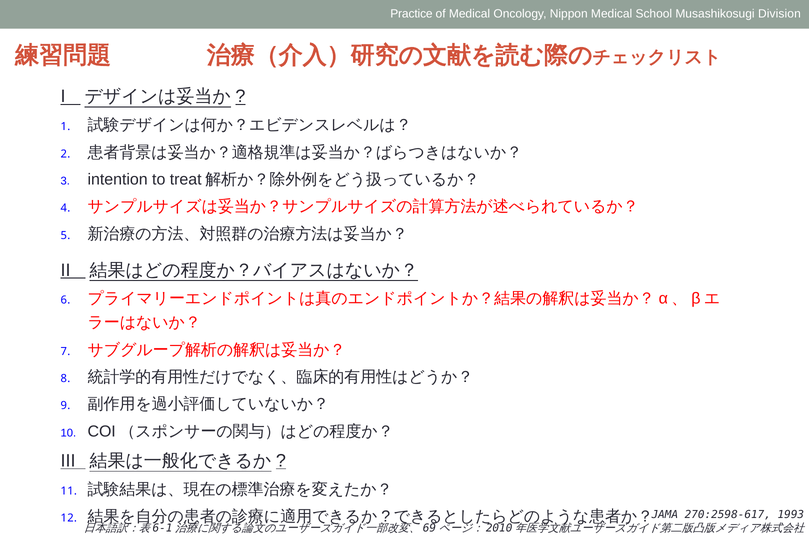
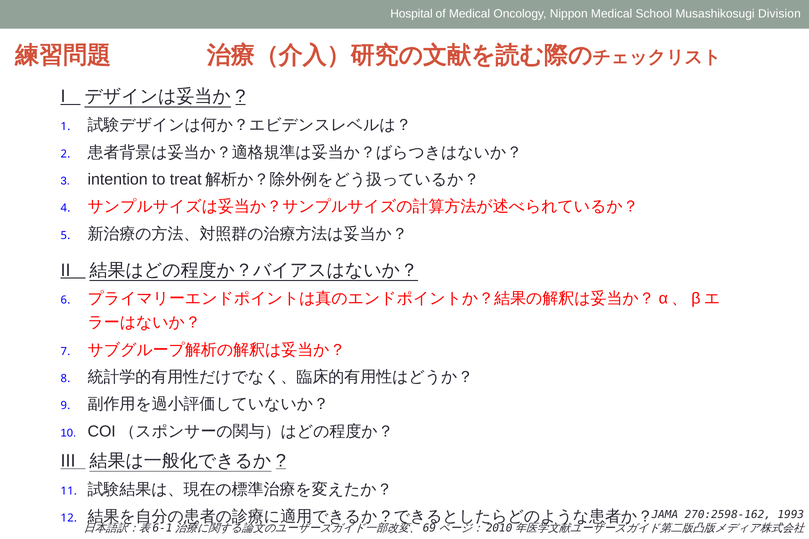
Practice: Practice -> Hospital
270:2598-617: 270:2598-617 -> 270:2598-162
